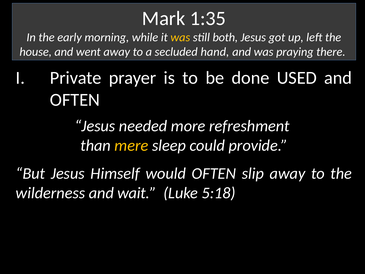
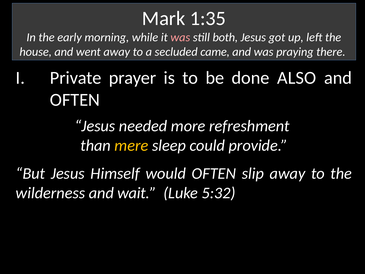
was at (180, 37) colour: yellow -> pink
hand: hand -> came
USED: USED -> ALSO
5:18: 5:18 -> 5:32
